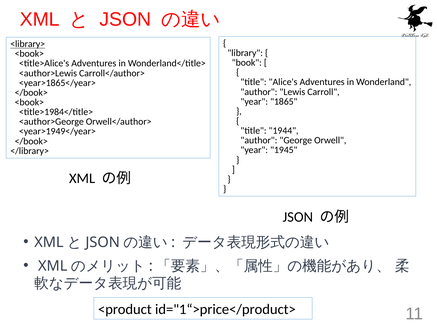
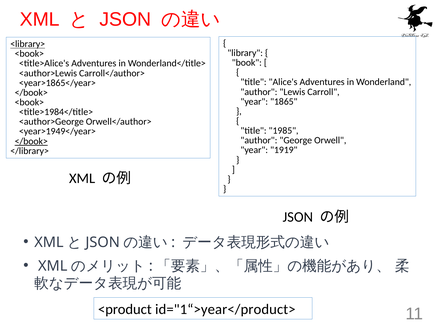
1944: 1944 -> 1985
</book> at (31, 141) underline: none -> present
1945: 1945 -> 1919
id="1“>price</product>: id="1“>price</product> -> id="1“>year</product>
